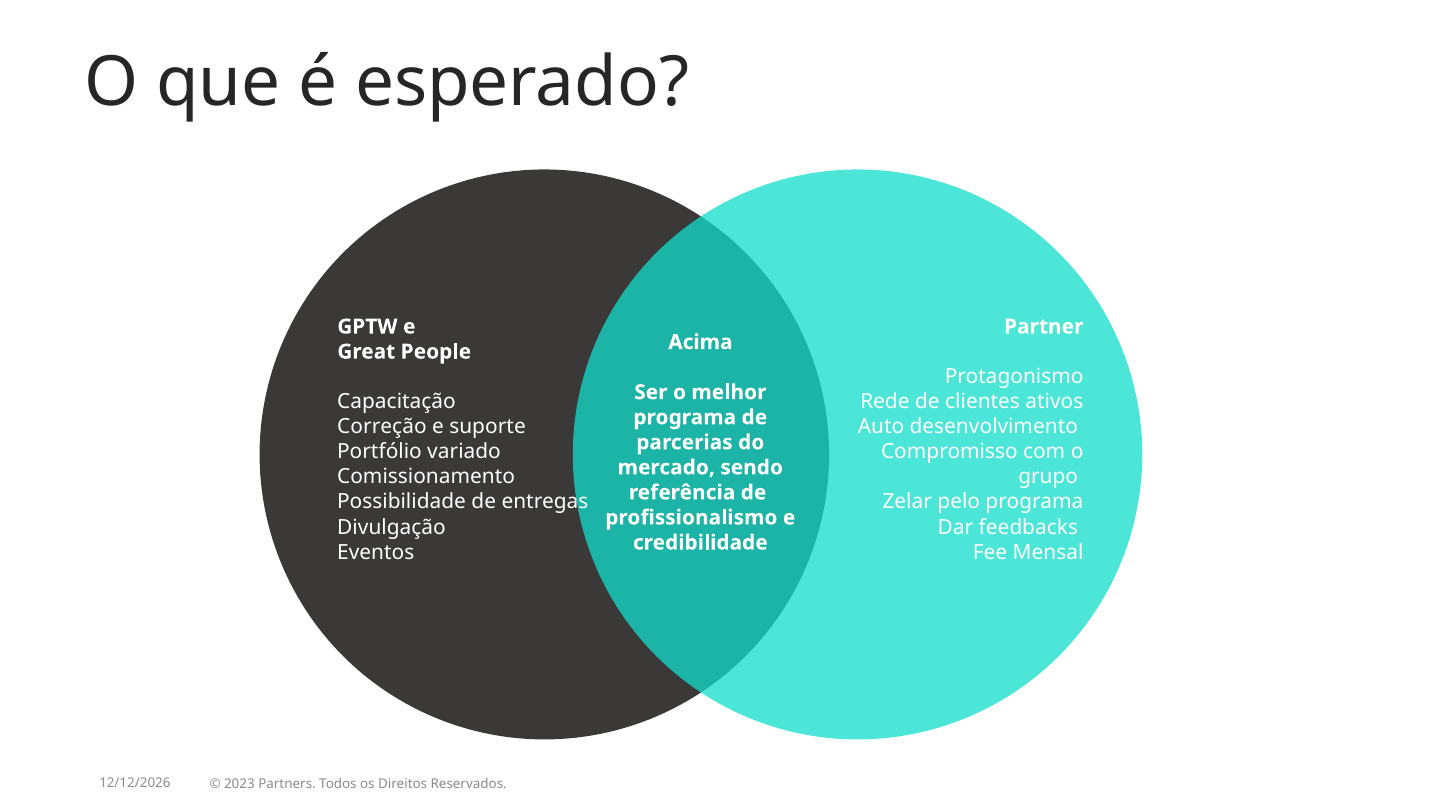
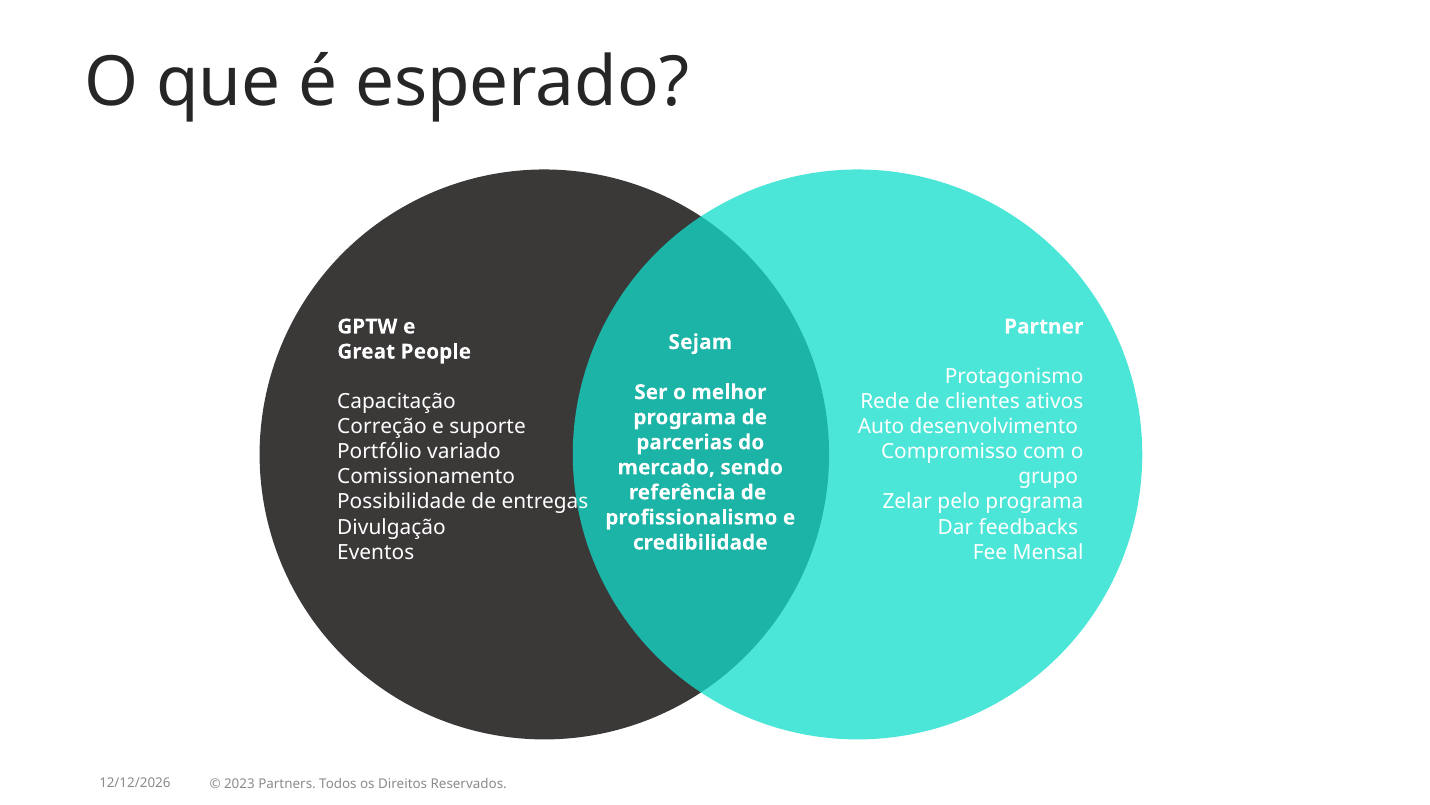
Acima: Acima -> Sejam
